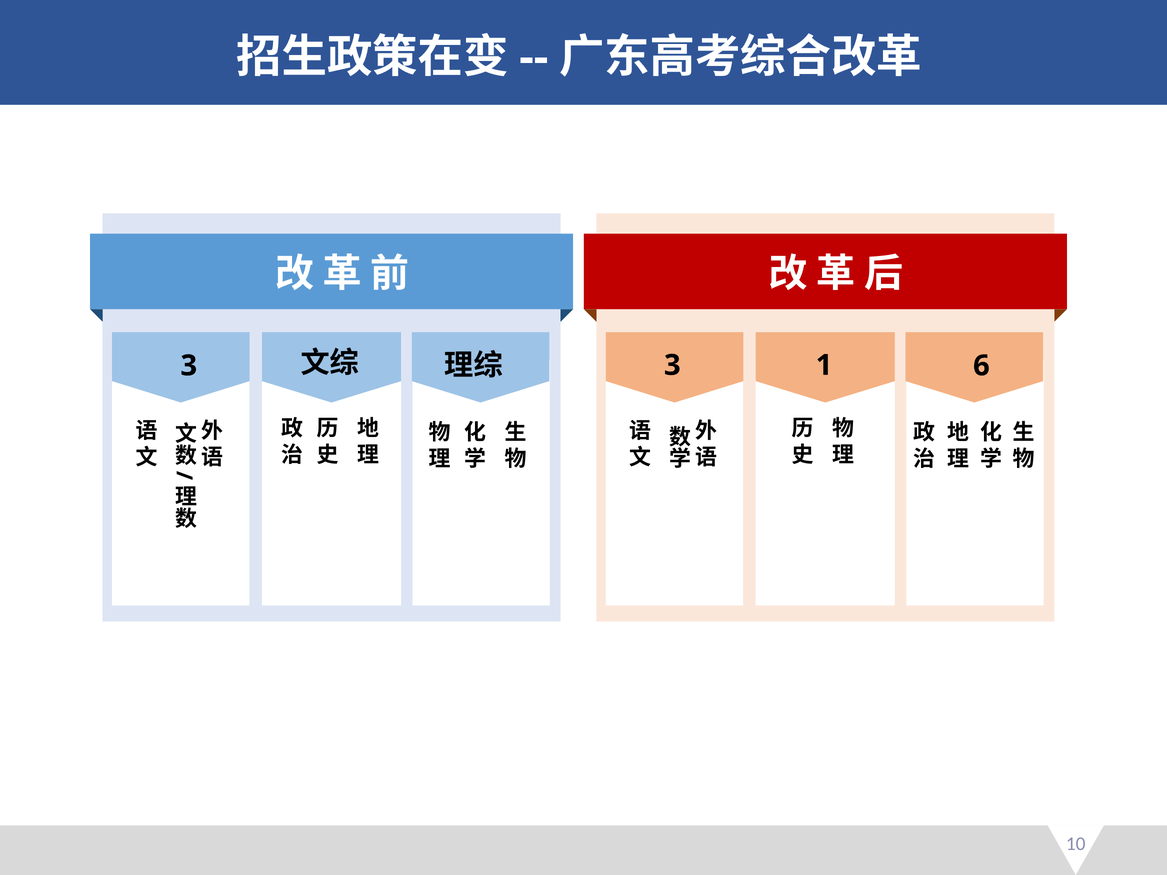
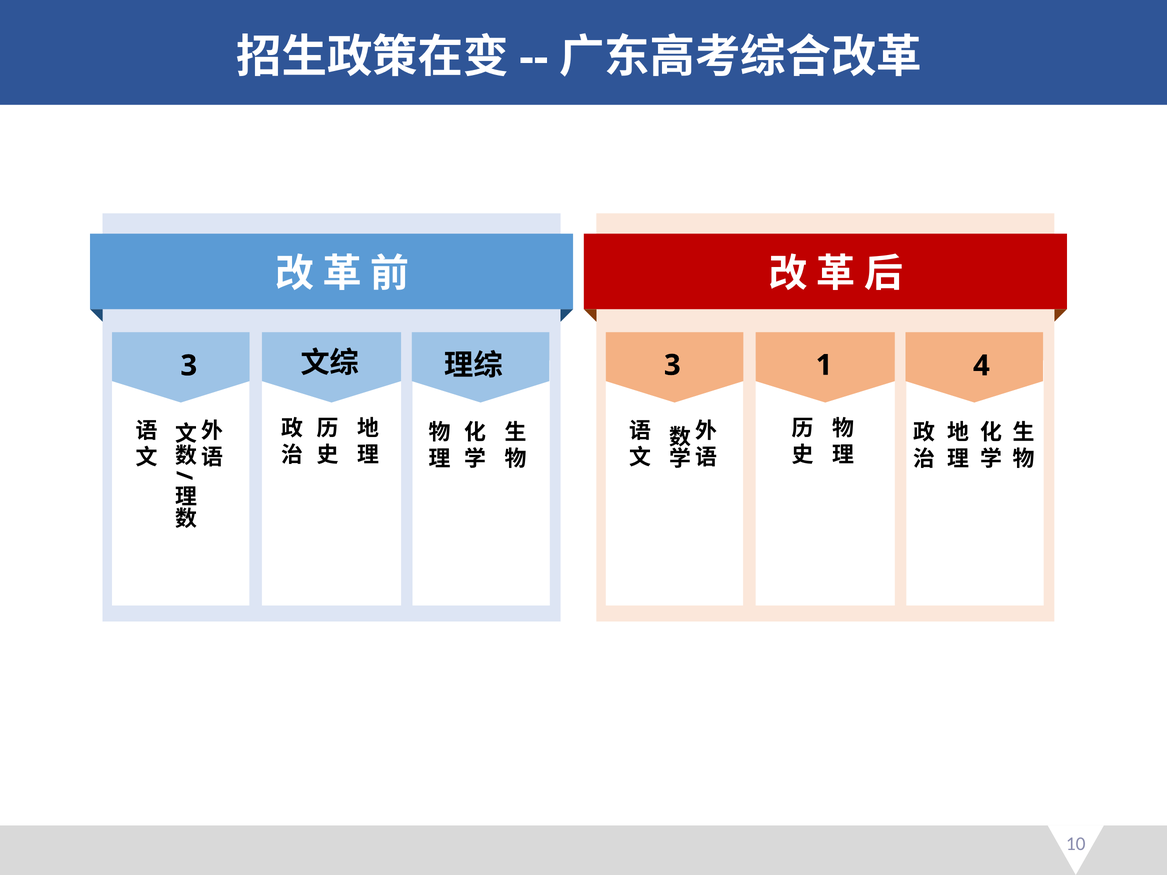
6: 6 -> 4
